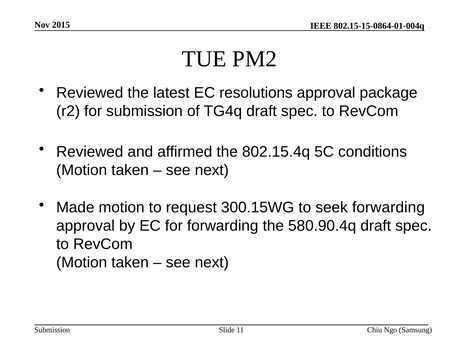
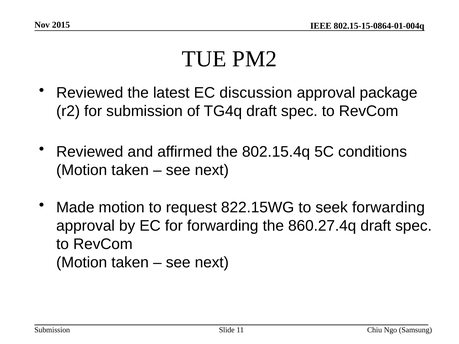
resolutions: resolutions -> discussion
300.15WG: 300.15WG -> 822.15WG
580.90.4q: 580.90.4q -> 860.27.4q
